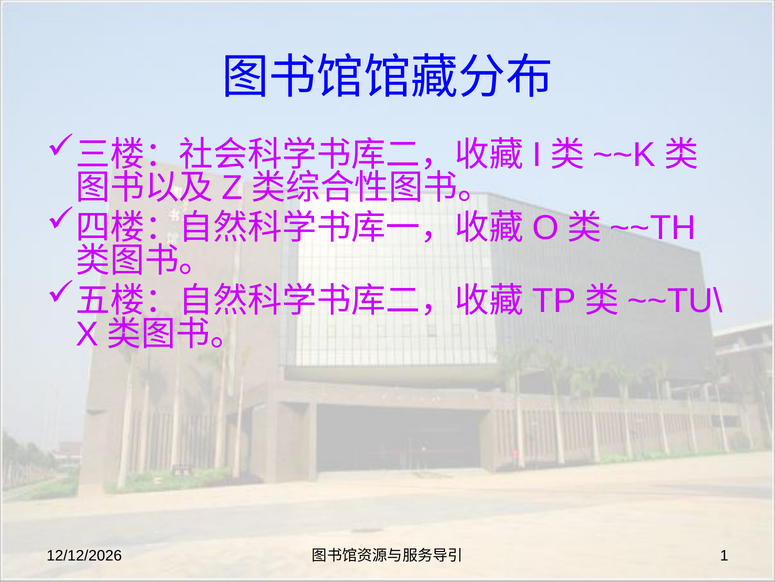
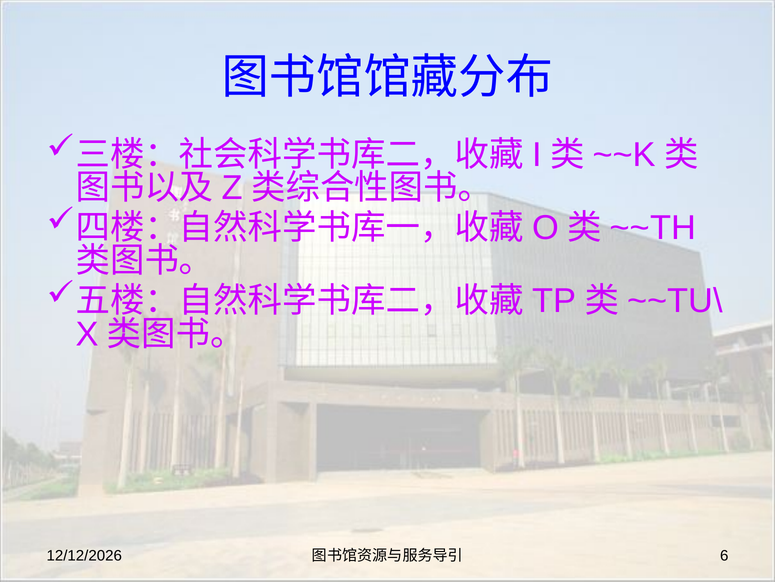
1: 1 -> 6
